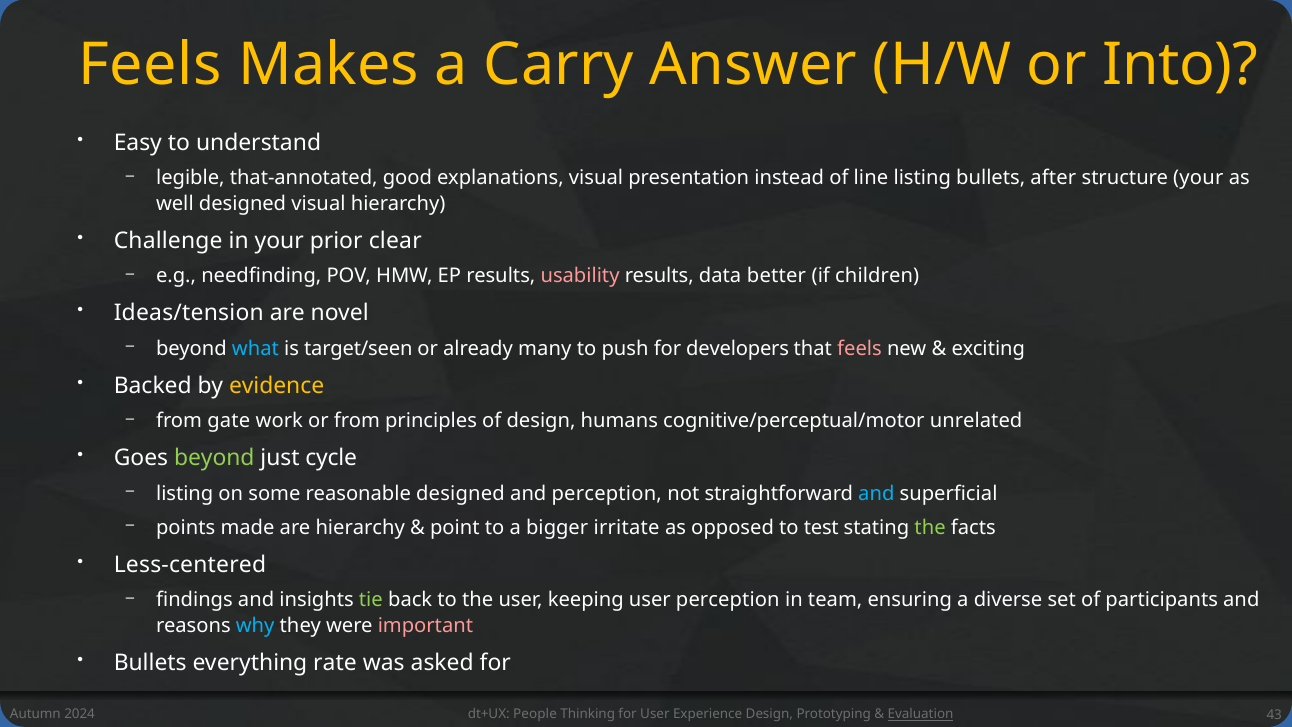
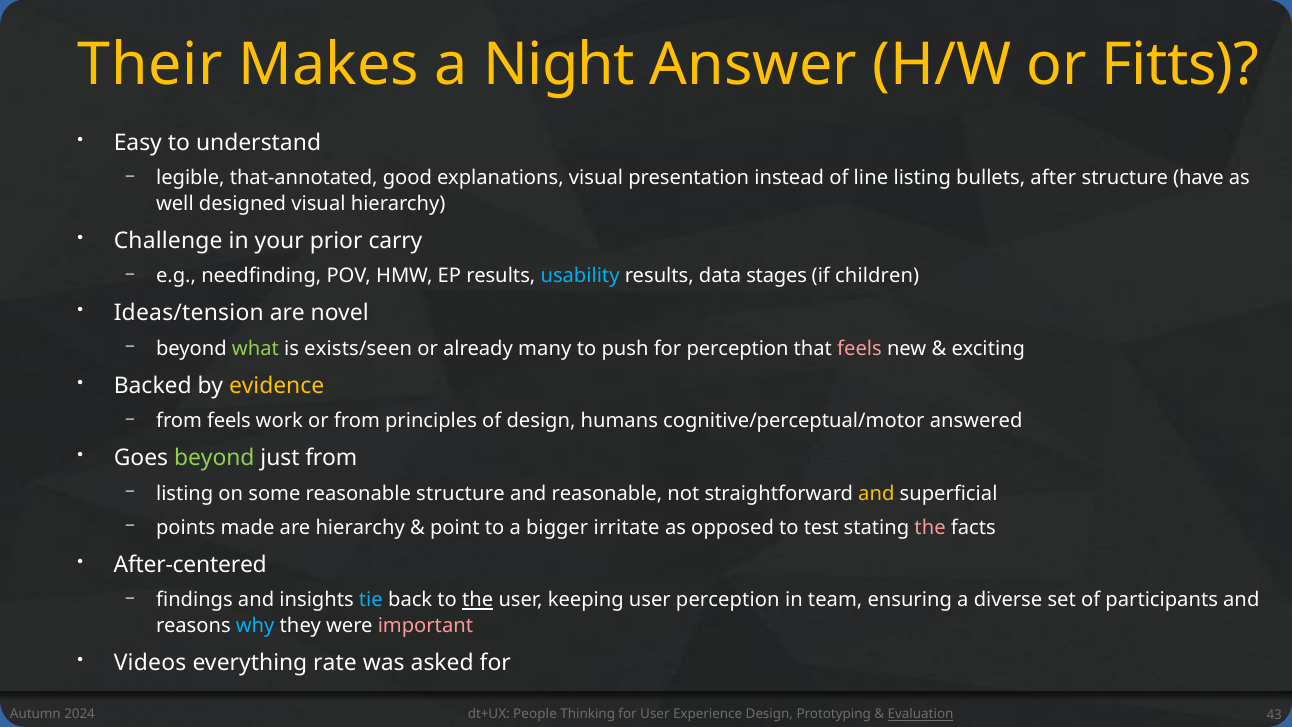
Feels at (150, 65): Feels -> Their
Carry: Carry -> Night
Into: Into -> Fitts
structure your: your -> have
clear: clear -> carry
usability colour: pink -> light blue
better: better -> stages
what colour: light blue -> light green
target/seen: target/seen -> exists/seen
for developers: developers -> perception
from gate: gate -> feels
unrelated: unrelated -> answered
just cycle: cycle -> from
reasonable designed: designed -> structure
and perception: perception -> reasonable
and at (876, 494) colour: light blue -> yellow
the at (930, 528) colour: light green -> pink
Less-centered: Less-centered -> After-centered
tie colour: light green -> light blue
the at (478, 600) underline: none -> present
Bullets at (150, 663): Bullets -> Videos
